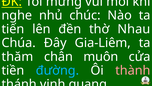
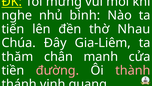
chúc: chúc -> bình
muôn: muôn -> manh
đường colour: light blue -> pink
